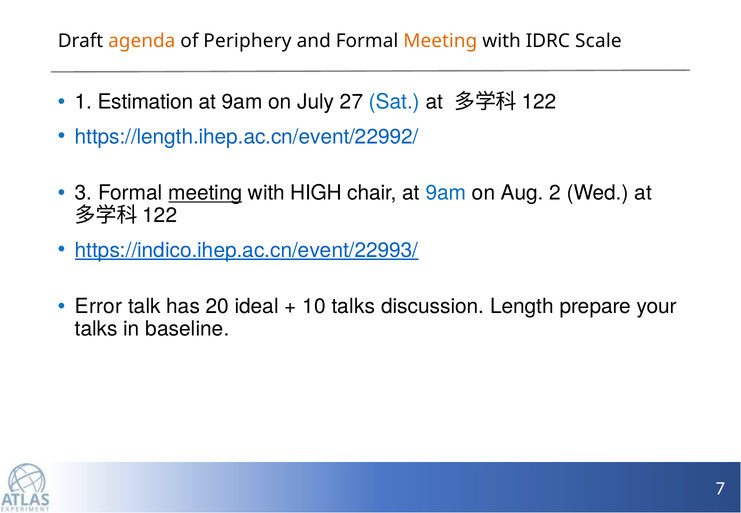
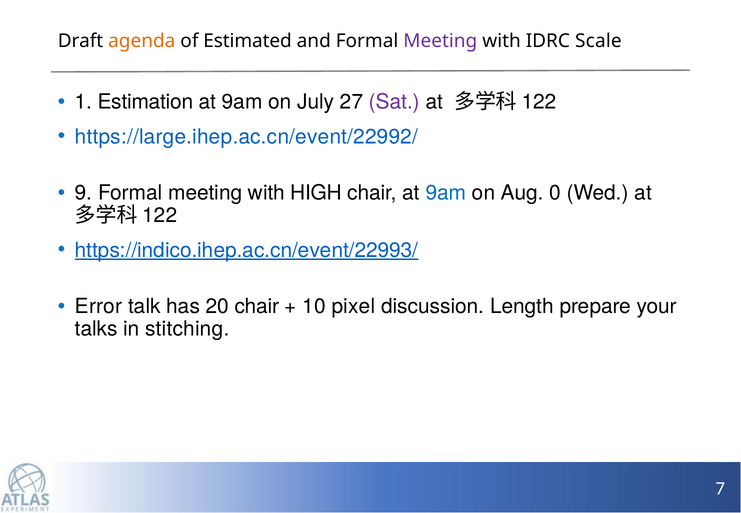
Periphery: Periphery -> Estimated
Meeting at (440, 41) colour: orange -> purple
Sat colour: blue -> purple
https://length.ihep.ac.cn/event/22992/: https://length.ihep.ac.cn/event/22992/ -> https://large.ihep.ac.cn/event/22992/
3: 3 -> 9
meeting at (205, 193) underline: present -> none
2: 2 -> 0
20 ideal: ideal -> chair
10 talks: talks -> pixel
baseline: baseline -> stitching
